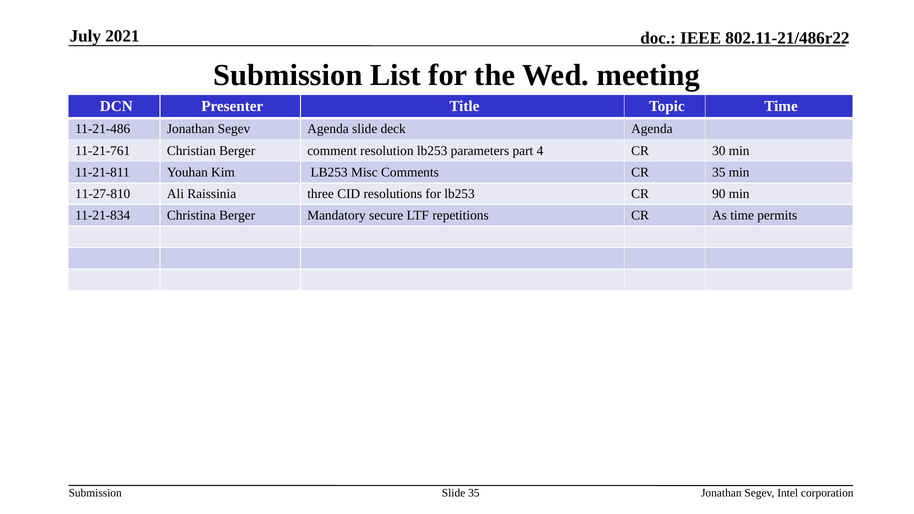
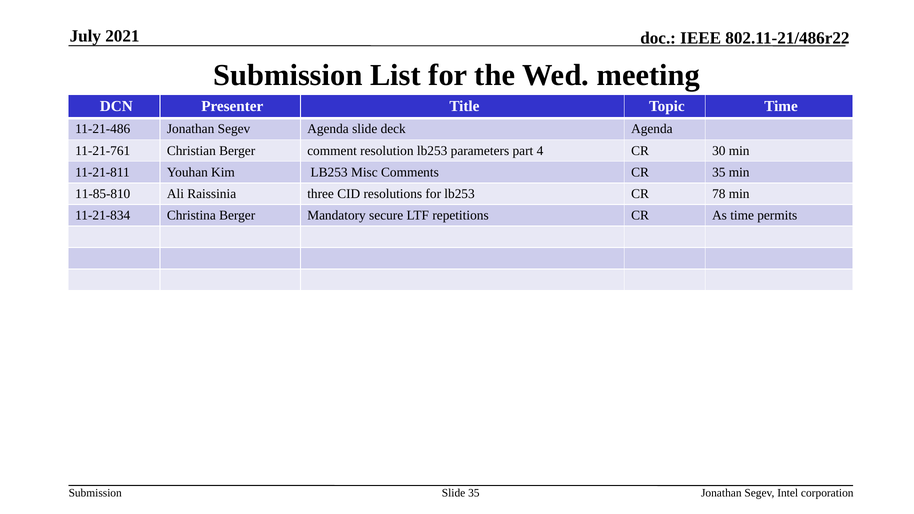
11-27-810: 11-27-810 -> 11-85-810
90: 90 -> 78
